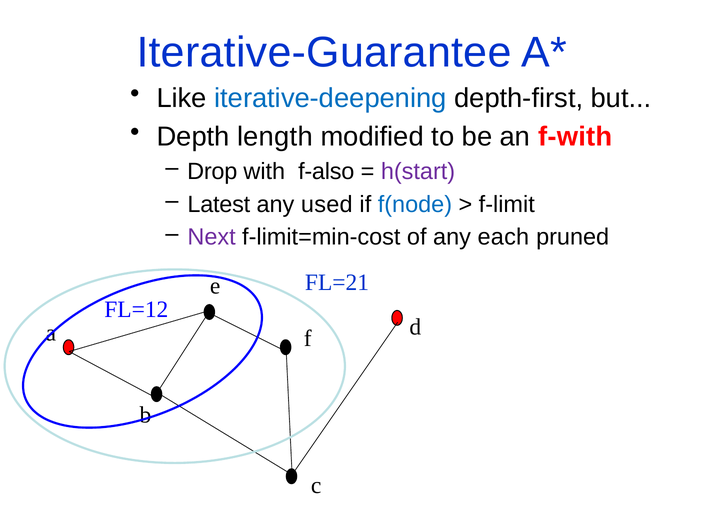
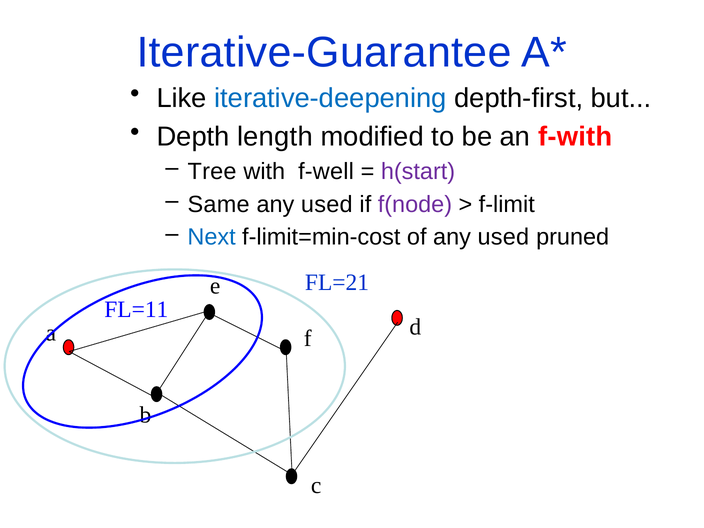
Drop: Drop -> Tree
f-also: f-also -> f-well
Latest: Latest -> Same
f(node colour: blue -> purple
Next colour: purple -> blue
of any each: each -> used
FL=12: FL=12 -> FL=11
